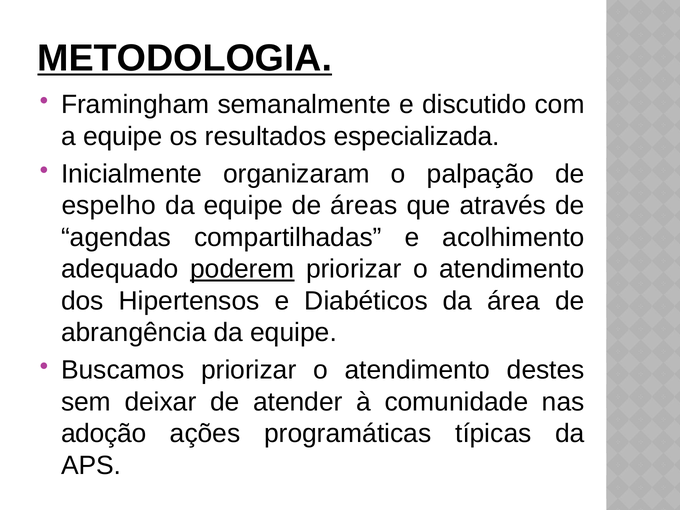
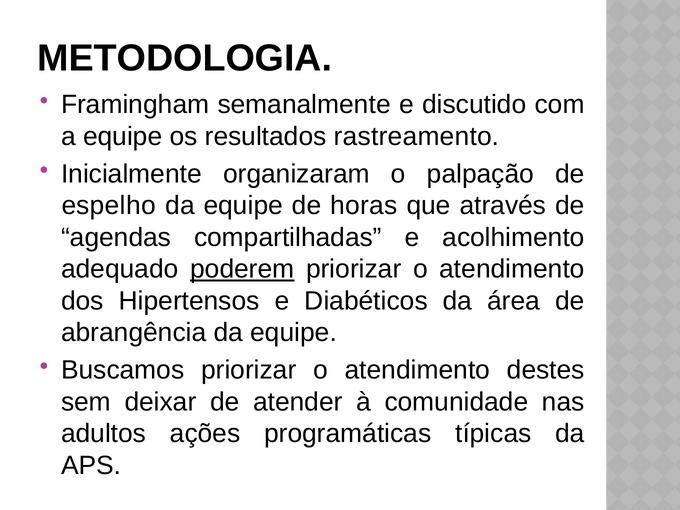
METODOLOGIA underline: present -> none
especializada: especializada -> rastreamento
áreas: áreas -> horas
adoção: adoção -> adultos
